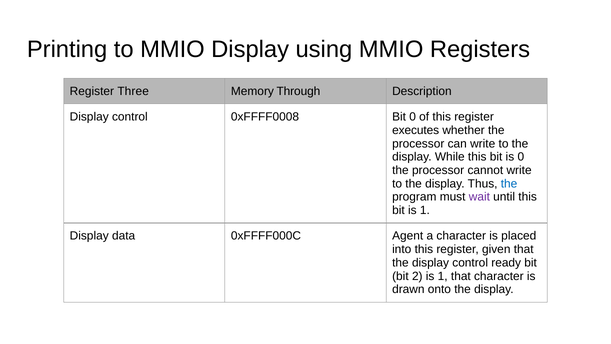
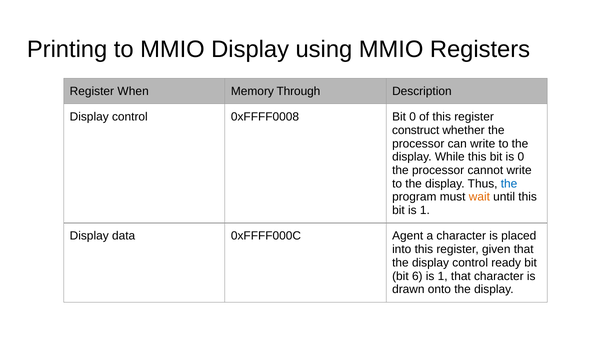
Three: Three -> When
executes: executes -> construct
wait colour: purple -> orange
2: 2 -> 6
